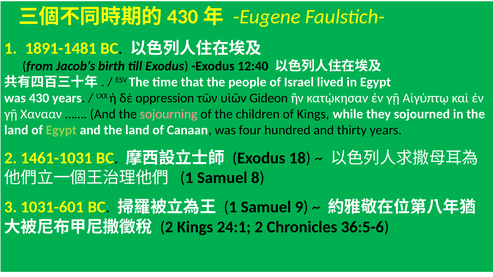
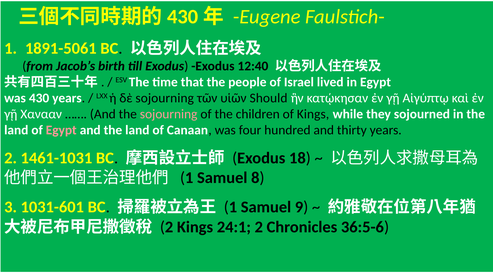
1891-1481: 1891-1481 -> 1891-5061
δὲ oppression: oppression -> sojourning
Gideon: Gideon -> Should
Egypt at (61, 130) colour: light green -> pink
